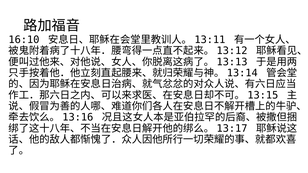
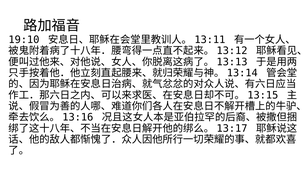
16:10: 16:10 -> 19:10
